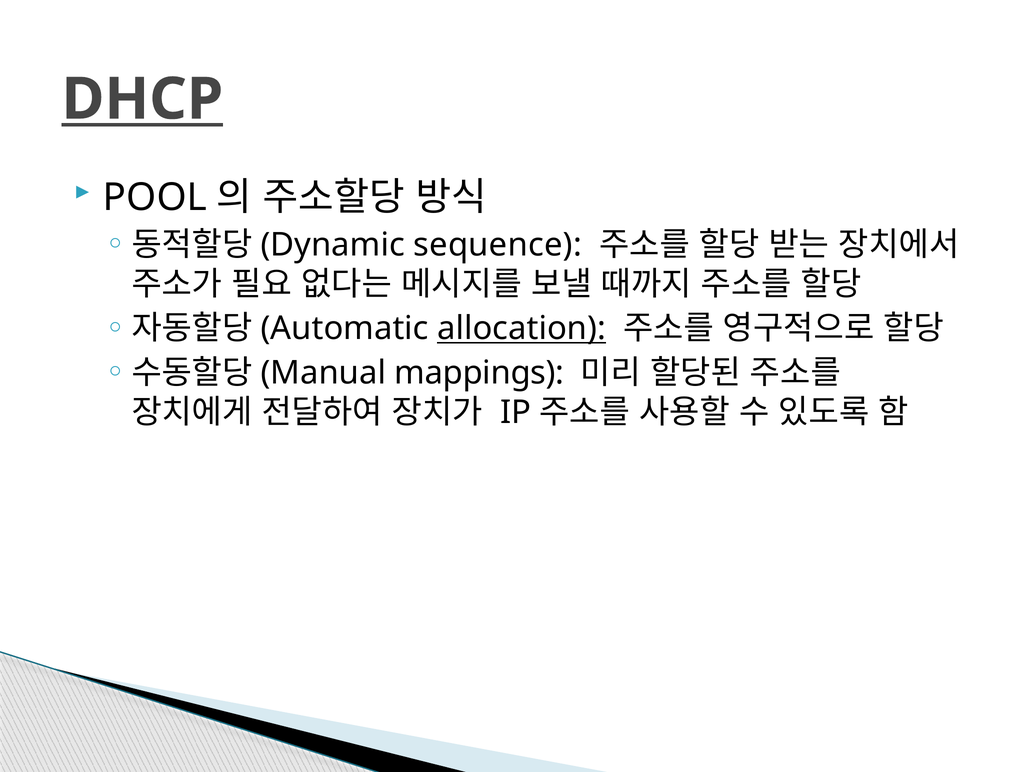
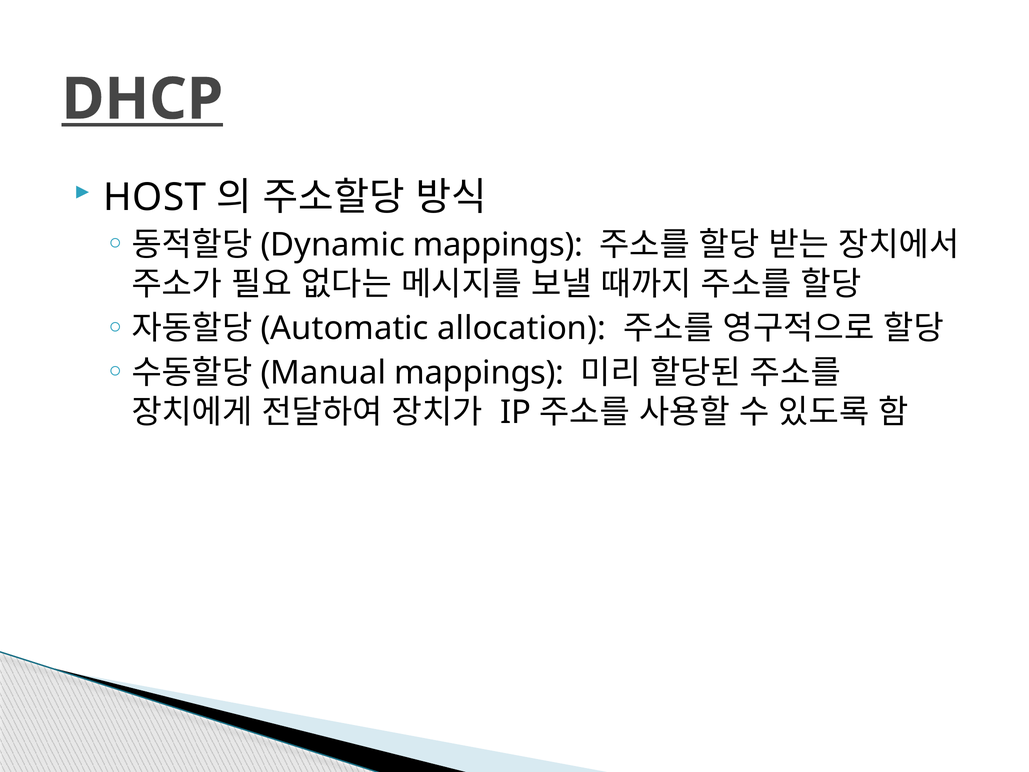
POOL: POOL -> HOST
sequence at (498, 245): sequence -> mappings
allocation underline: present -> none
